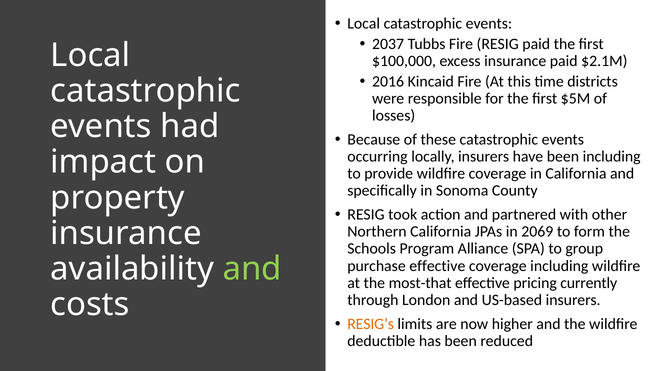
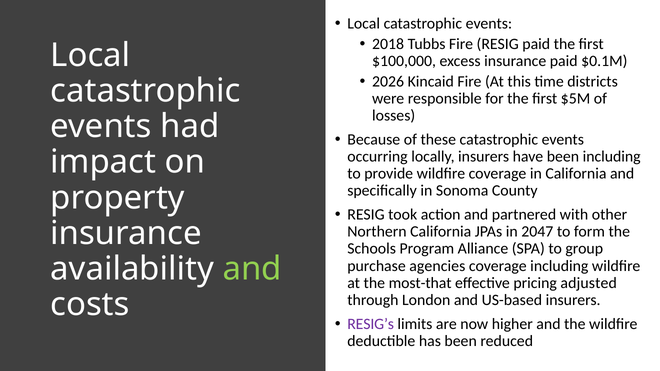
2037: 2037 -> 2018
$2.1M: $2.1M -> $0.1M
2016: 2016 -> 2026
2069: 2069 -> 2047
purchase effective: effective -> agencies
currently: currently -> adjusted
RESIG’s colour: orange -> purple
